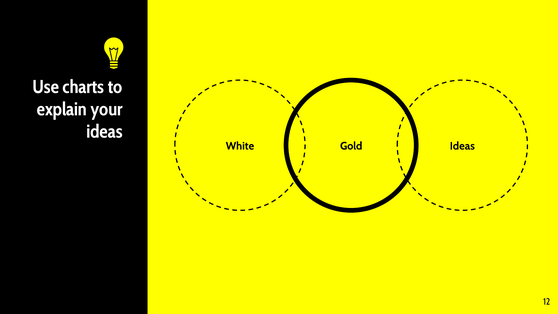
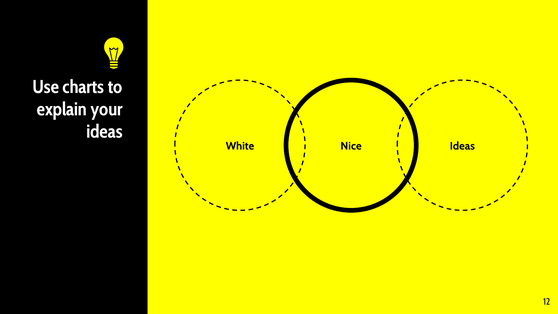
Gold: Gold -> Nice
